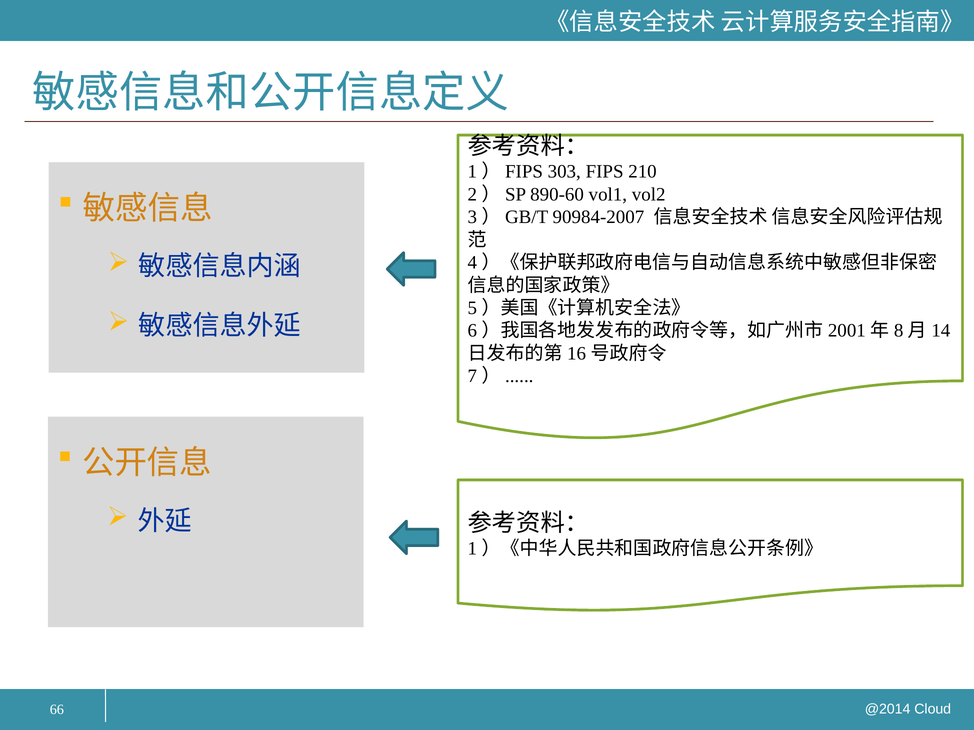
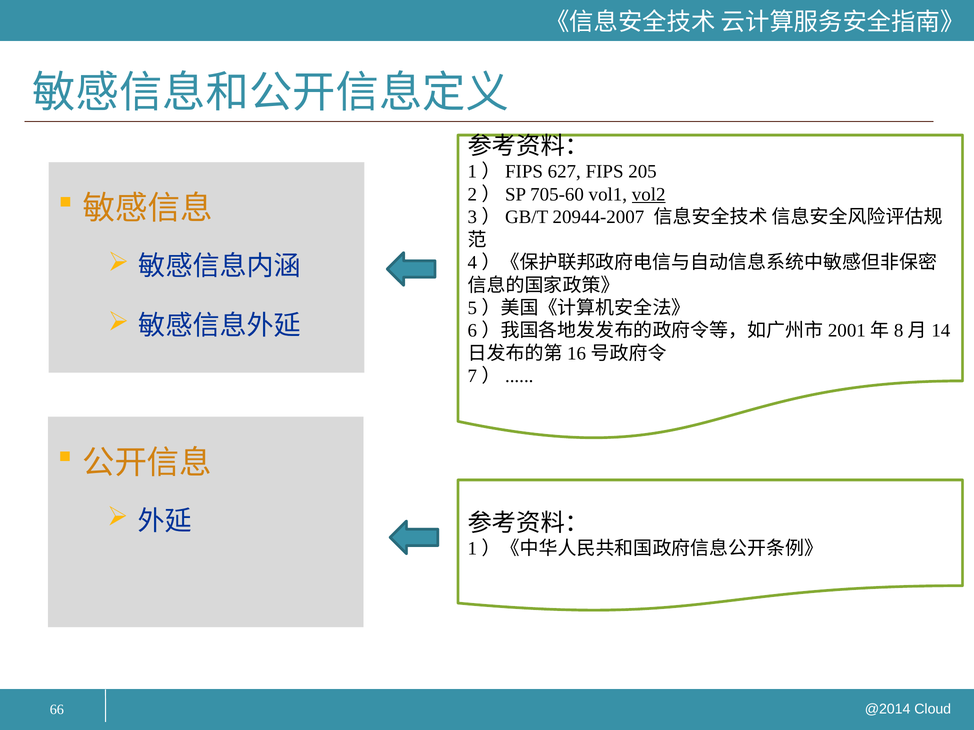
303: 303 -> 627
210: 210 -> 205
890-60: 890-60 -> 705-60
vol2 underline: none -> present
90984-2007: 90984-2007 -> 20944-2007
